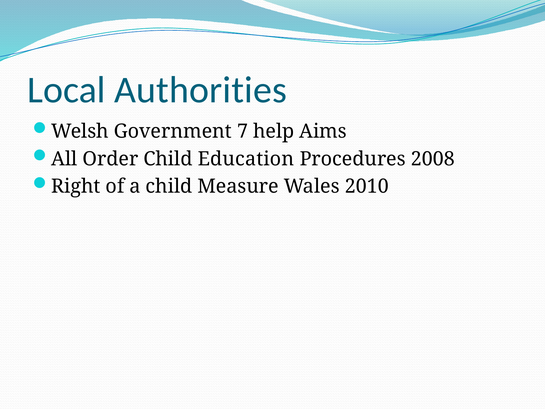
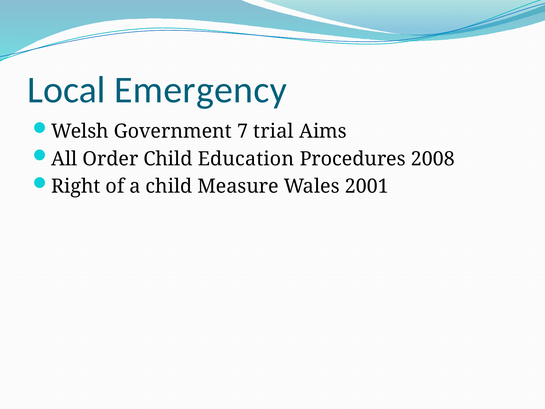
Authorities: Authorities -> Emergency
help: help -> trial
2010: 2010 -> 2001
